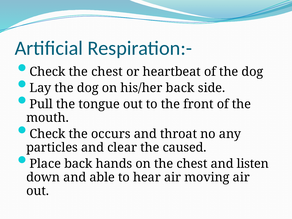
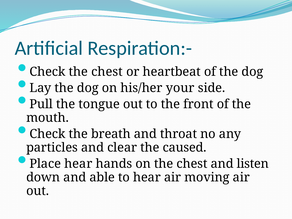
his/her back: back -> your
occurs: occurs -> breath
Place back: back -> hear
